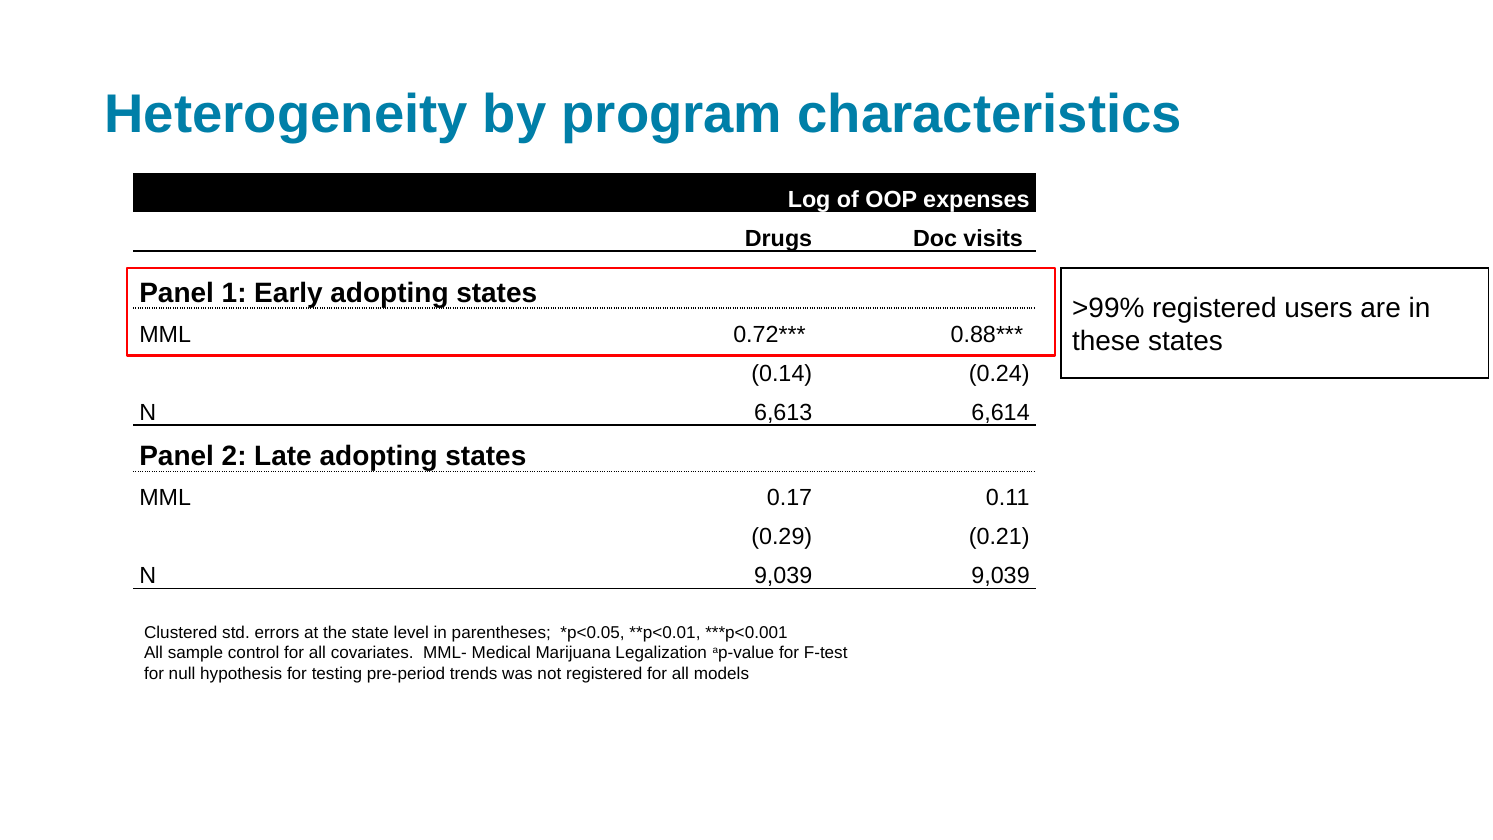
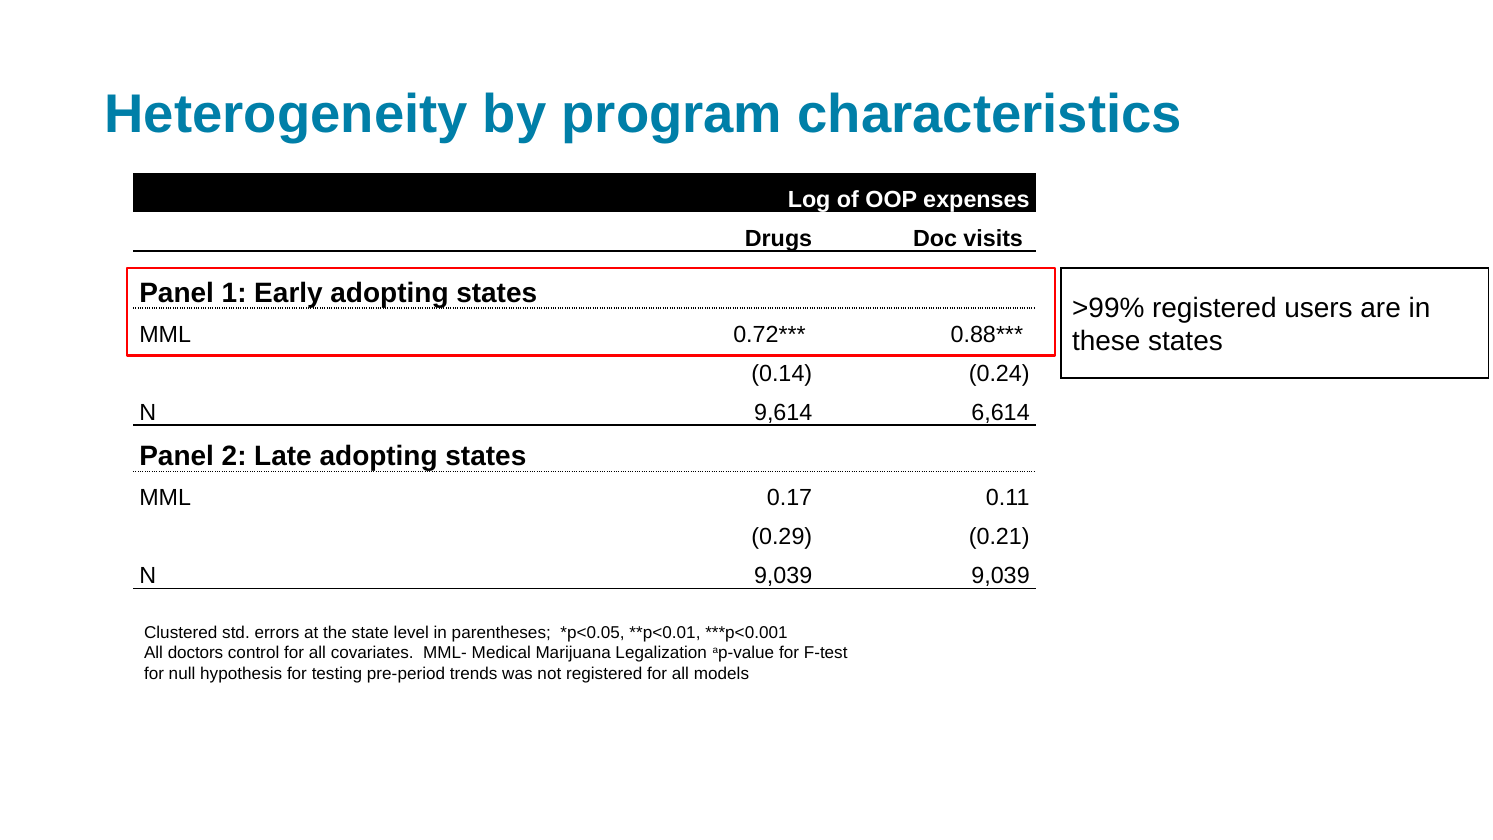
6,613: 6,613 -> 9,614
sample: sample -> doctors
